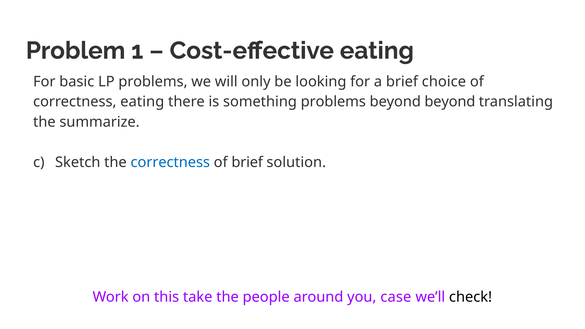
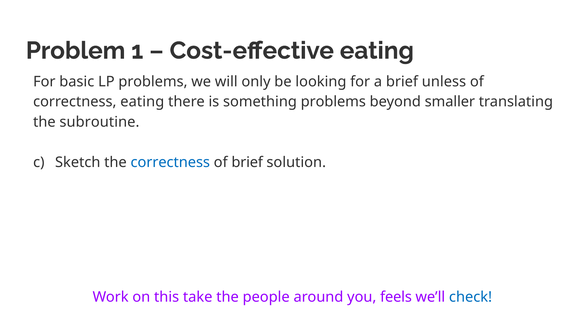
choice: choice -> unless
beyond beyond: beyond -> smaller
summarize: summarize -> subroutine
case: case -> feels
check colour: black -> blue
